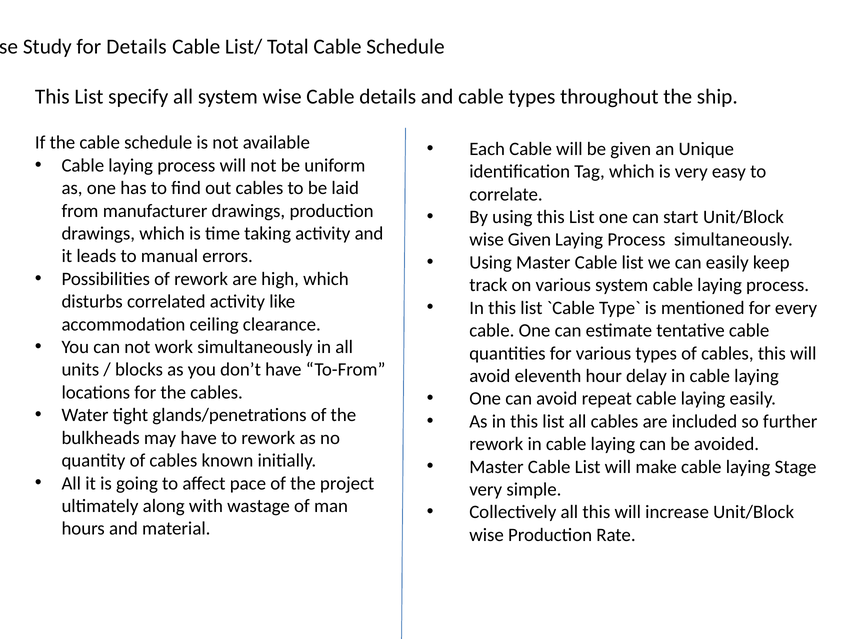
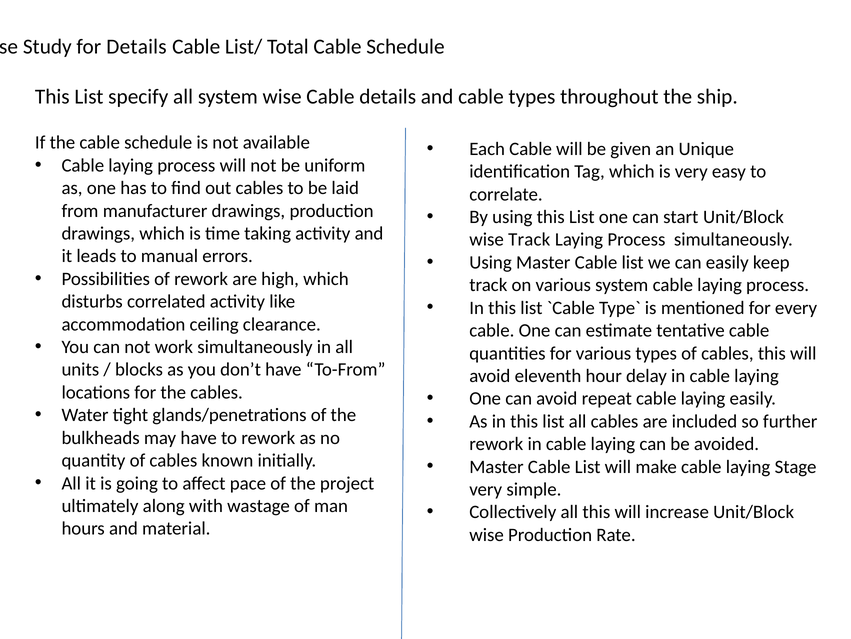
wise Given: Given -> Track
